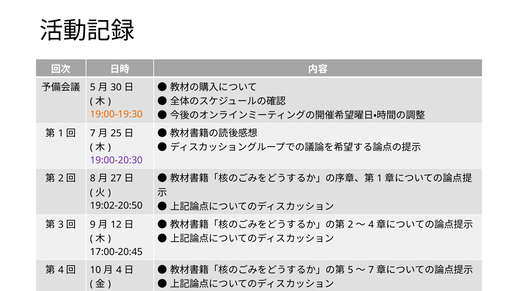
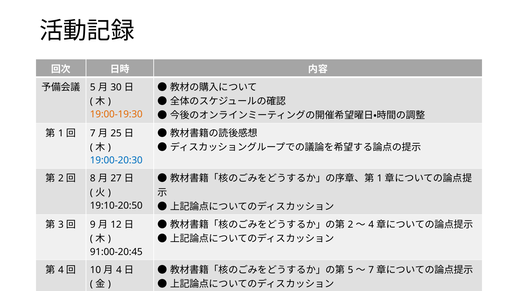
19:00-20:30 colour: purple -> blue
19:02-20:50: 19:02-20:50 -> 19:10-20:50
17:00-20:45: 17:00-20:45 -> 91:00-20:45
